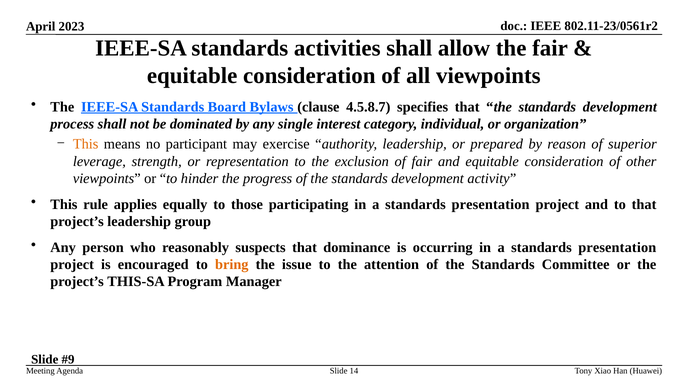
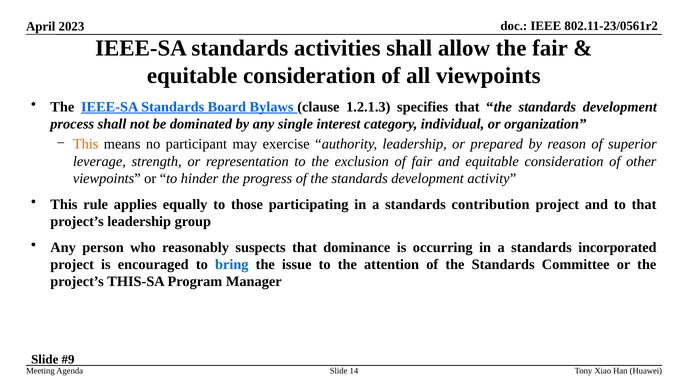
4.5.8.7: 4.5.8.7 -> 1.2.1.3
presentation at (491, 204): presentation -> contribution
presentation at (617, 247): presentation -> incorporated
bring colour: orange -> blue
